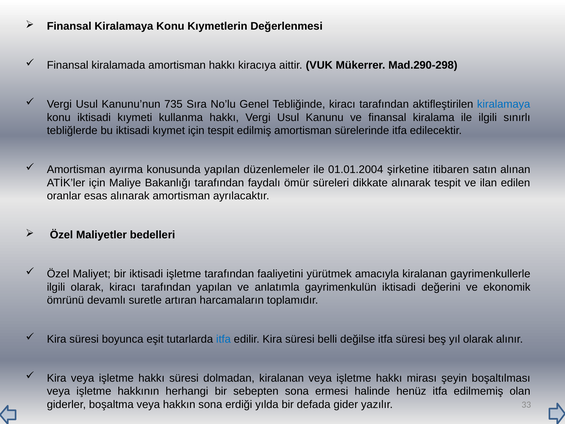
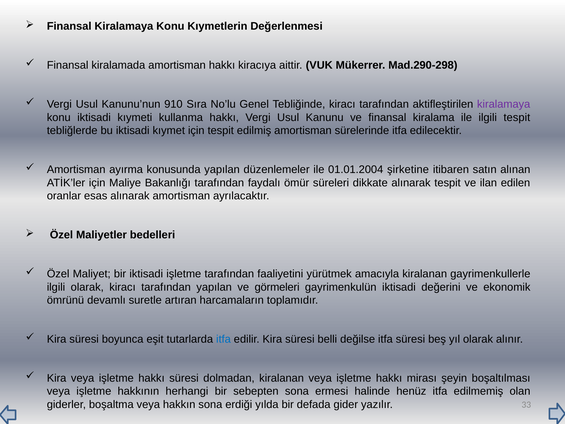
735: 735 -> 910
kiralamaya at (504, 104) colour: blue -> purple
ilgili sınırlı: sınırlı -> tespit
anlatımla: anlatımla -> görmeleri
